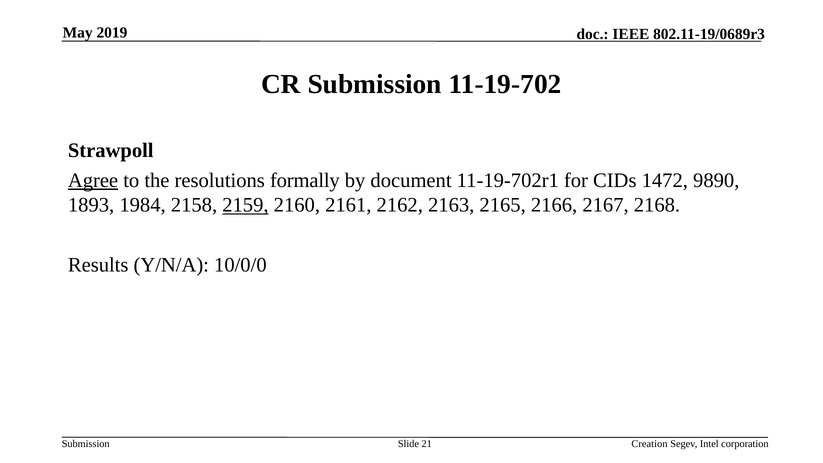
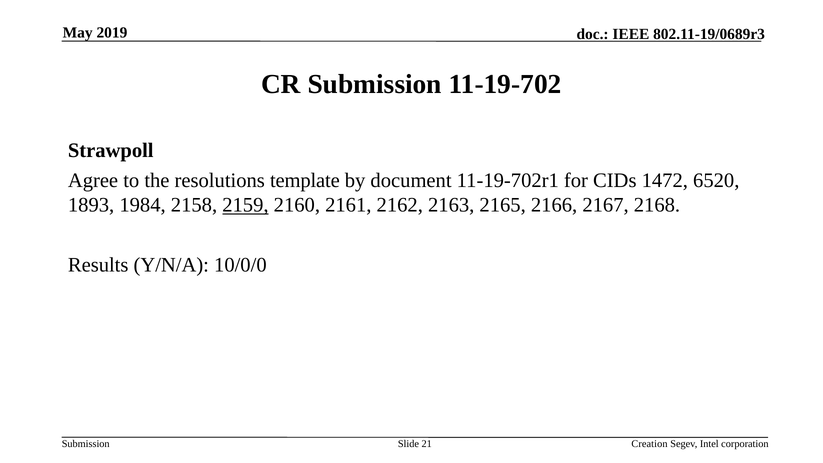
Agree underline: present -> none
formally: formally -> template
9890: 9890 -> 6520
